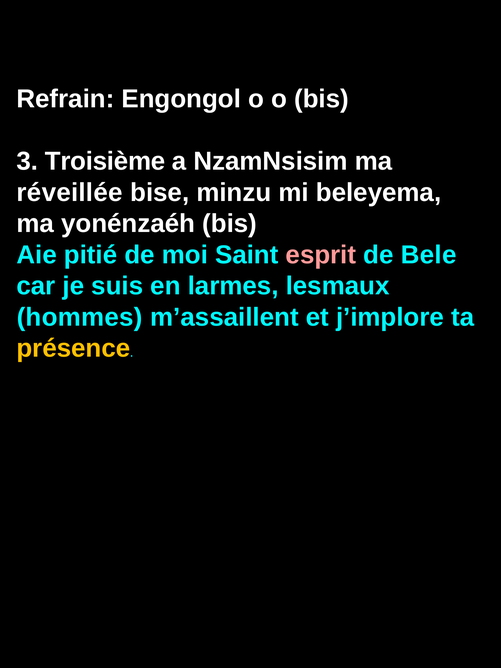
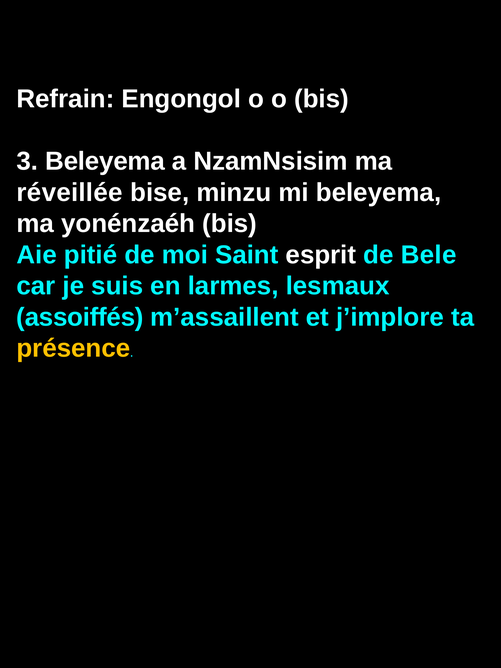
3 Troisième: Troisième -> Beleyema
esprit colour: pink -> white
hommes: hommes -> assoiffés
